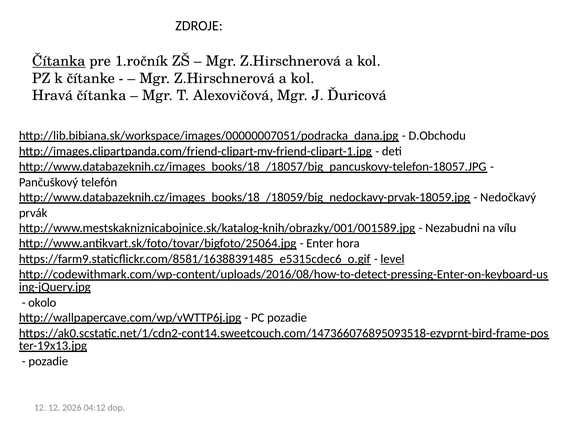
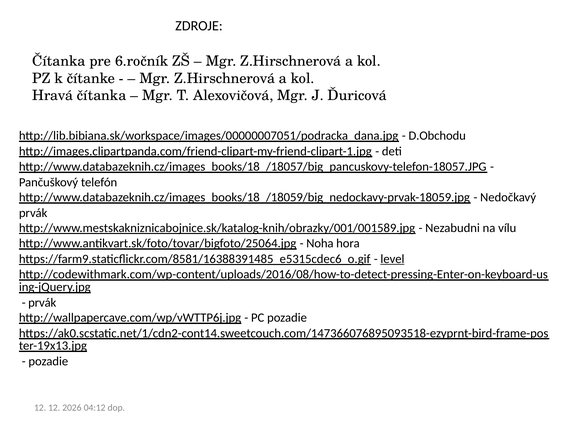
Čítanka at (59, 61) underline: present -> none
1.ročník: 1.ročník -> 6.ročník
Enter: Enter -> Noha
okolo at (42, 303): okolo -> prvák
